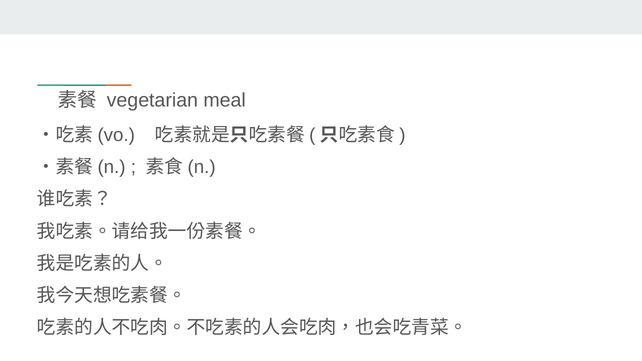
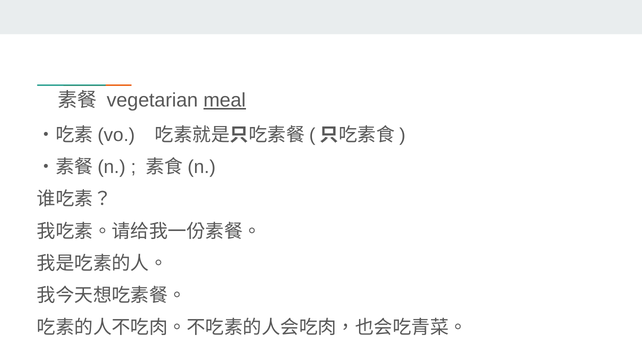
meal underline: none -> present
